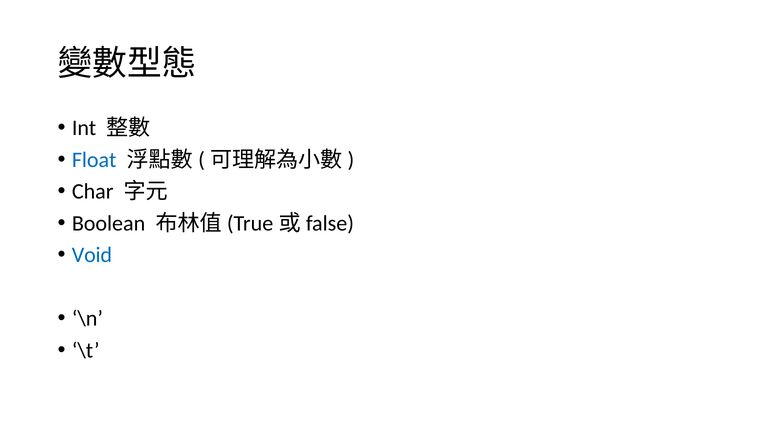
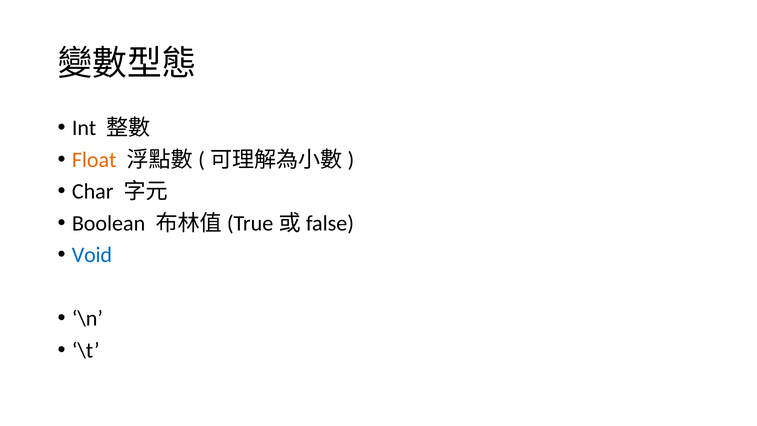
Float colour: blue -> orange
